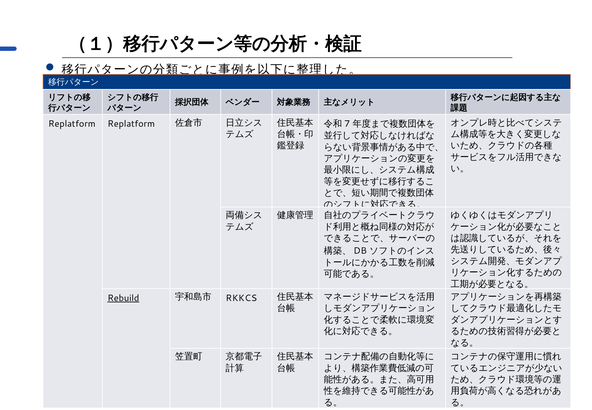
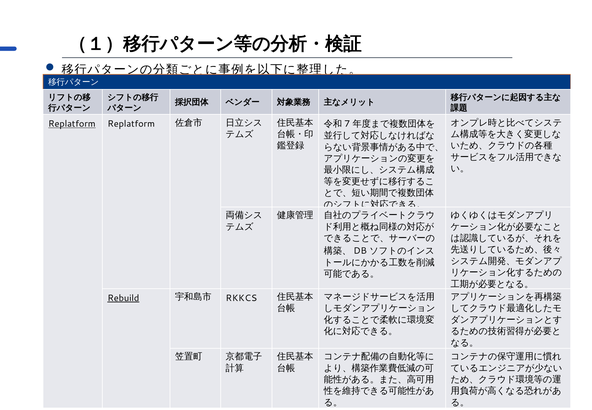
Replatform at (72, 124) underline: none -> present
